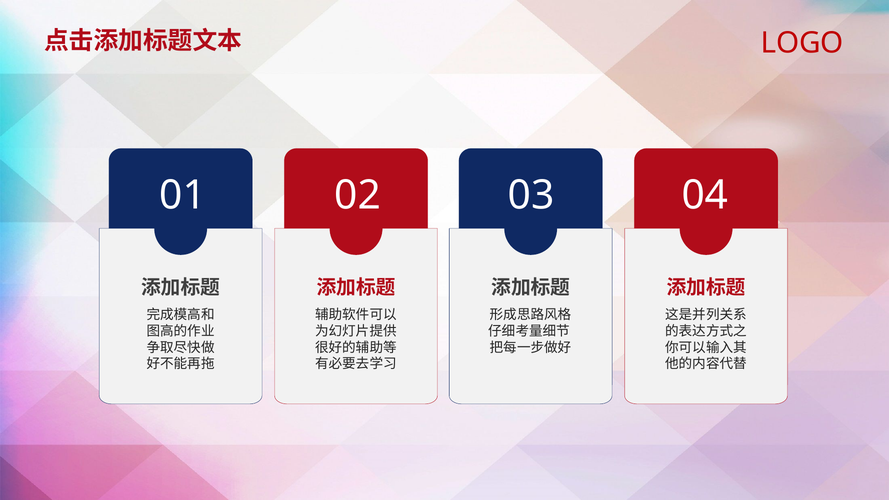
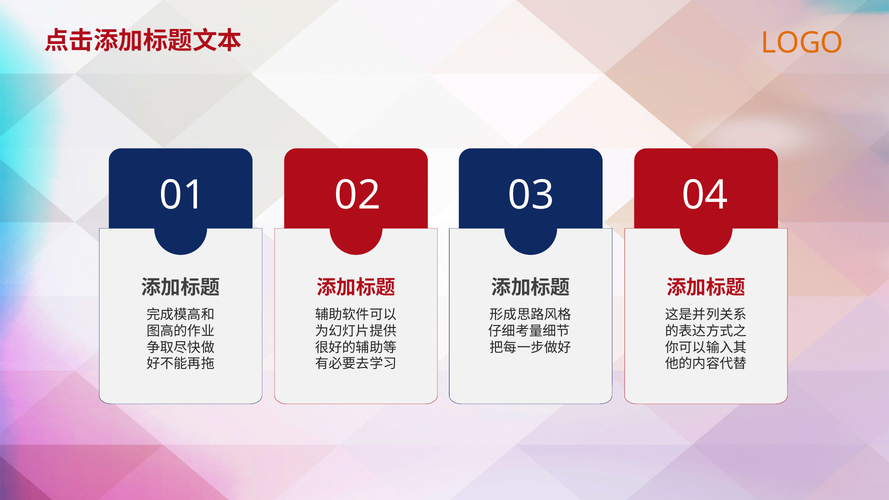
LOGO colour: red -> orange
